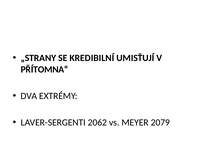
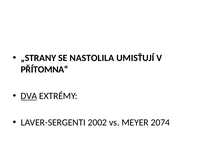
KREDIBILNÍ: KREDIBILNÍ -> NASTOLILA
DVA underline: none -> present
2062: 2062 -> 2002
2079: 2079 -> 2074
